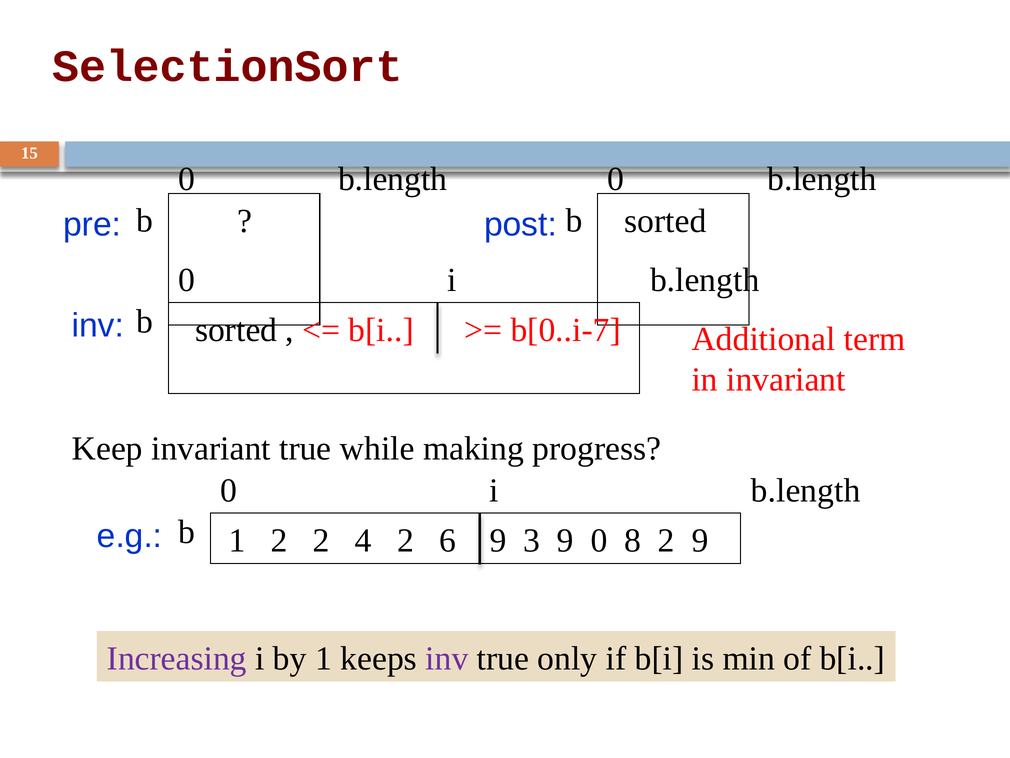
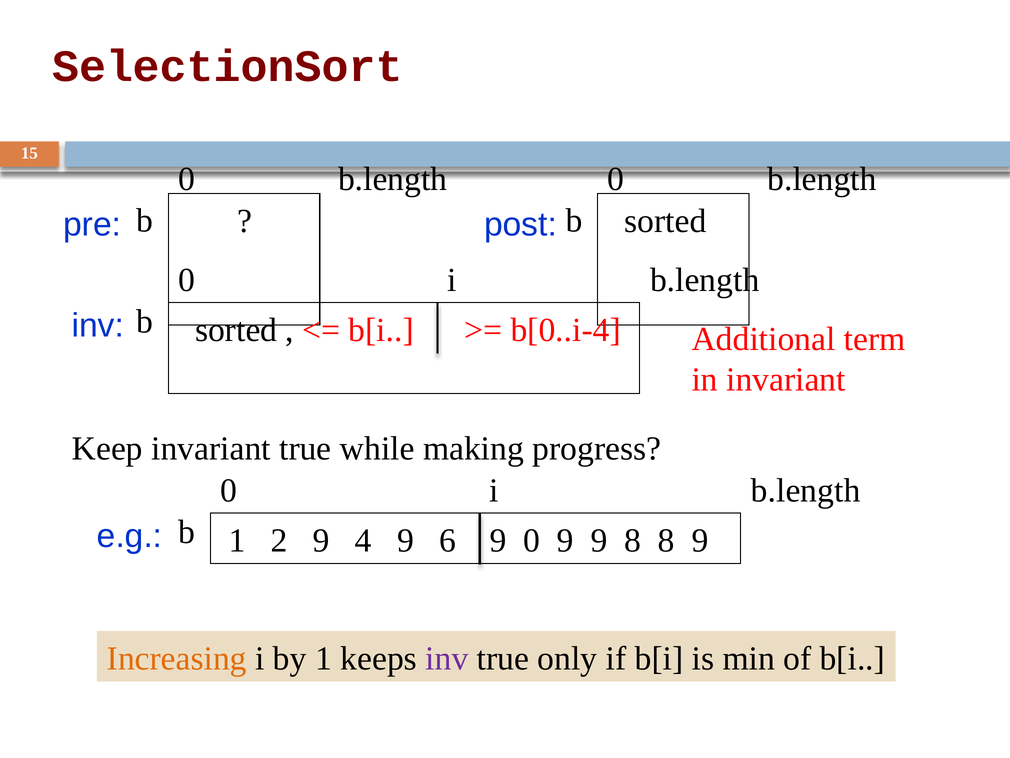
b[0..i-7: b[0..i-7 -> b[0..i-4
2 2: 2 -> 9
4 2: 2 -> 9
9 3: 3 -> 0
9 0: 0 -> 9
8 2: 2 -> 8
Increasing colour: purple -> orange
